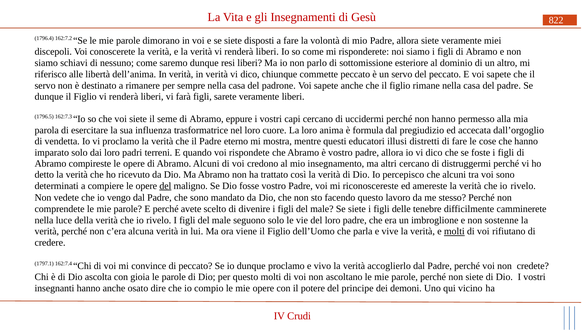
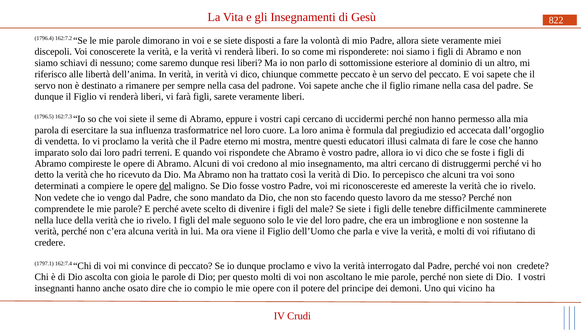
distretti: distretti -> calmata
molti at (454, 231) underline: present -> none
accoglierlo: accoglierlo -> interrogato
